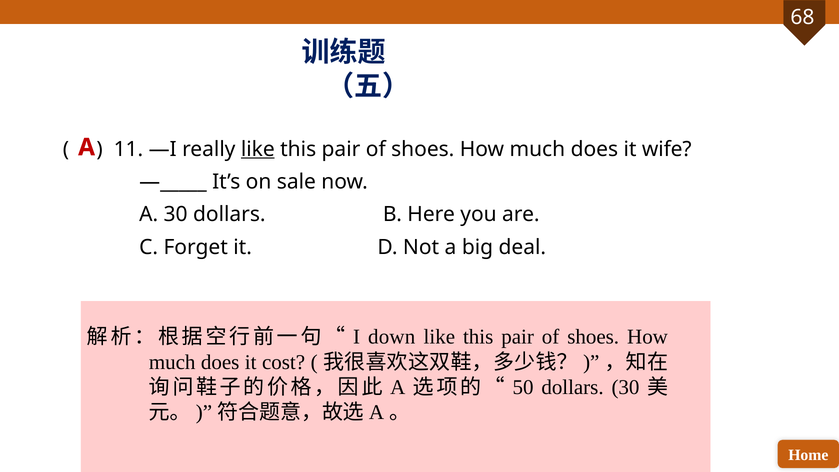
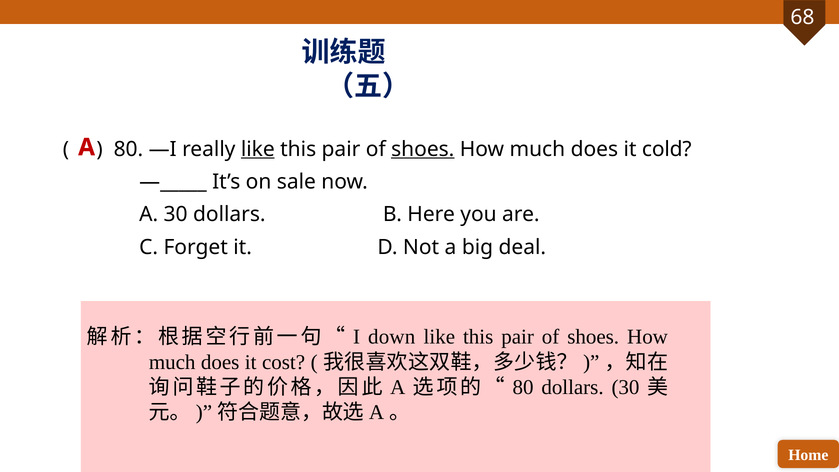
11 at (128, 149): 11 -> 80
shoes at (423, 149) underline: none -> present
wife: wife -> cold
50 at (523, 387): 50 -> 80
